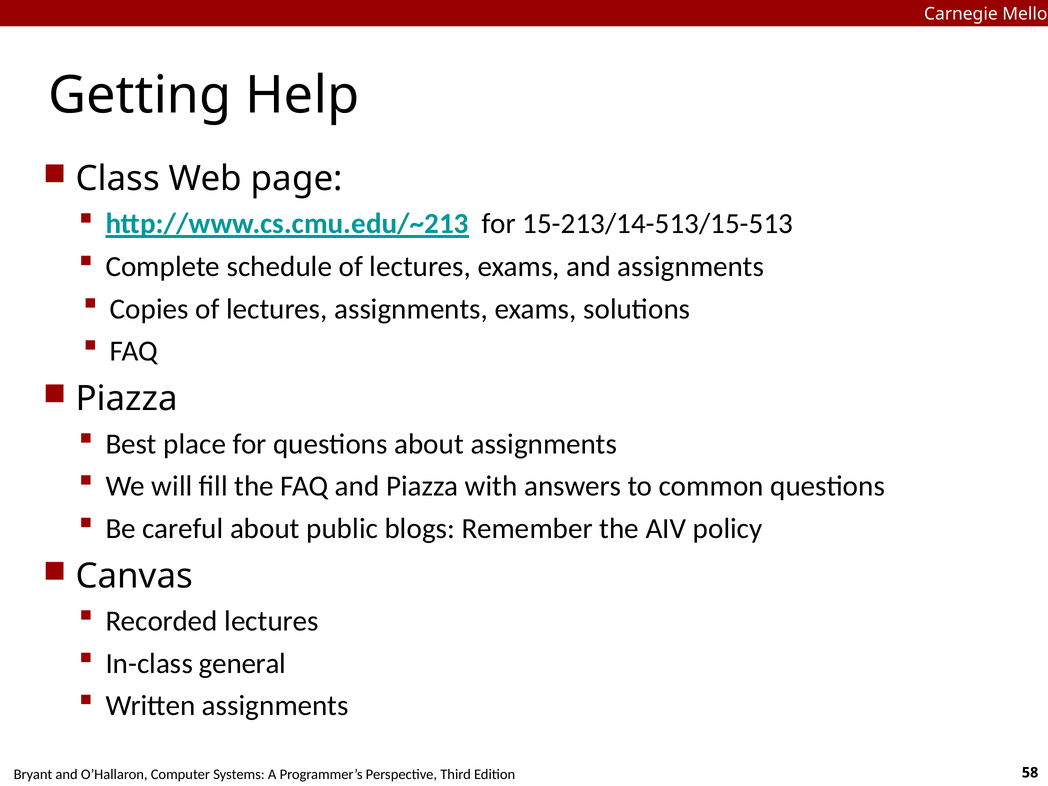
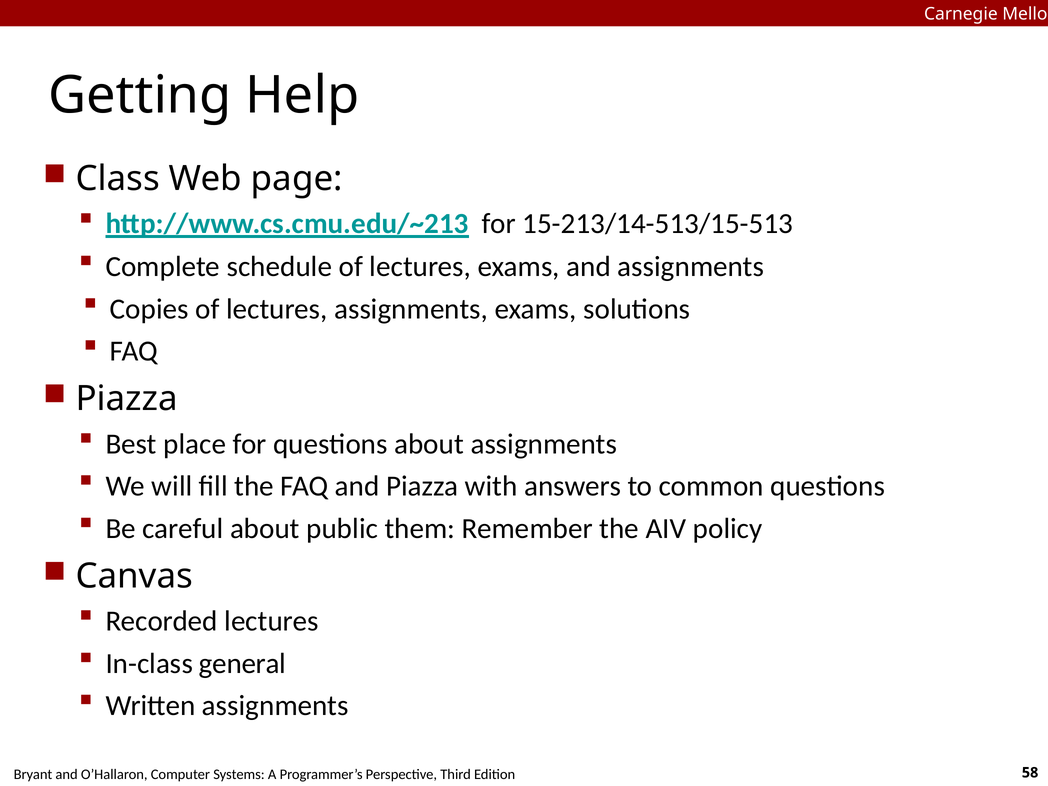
blogs: blogs -> them
